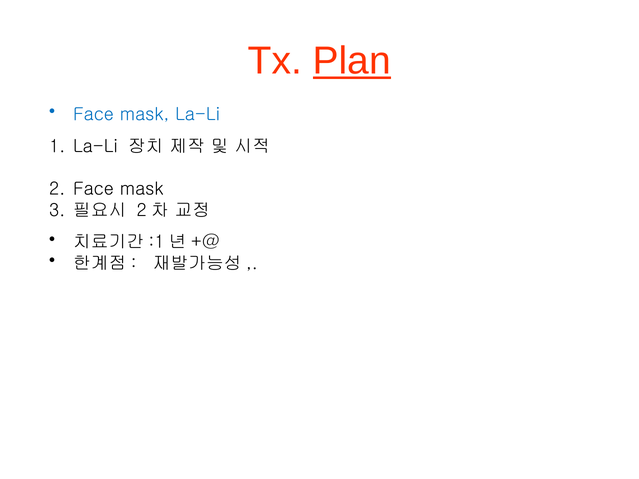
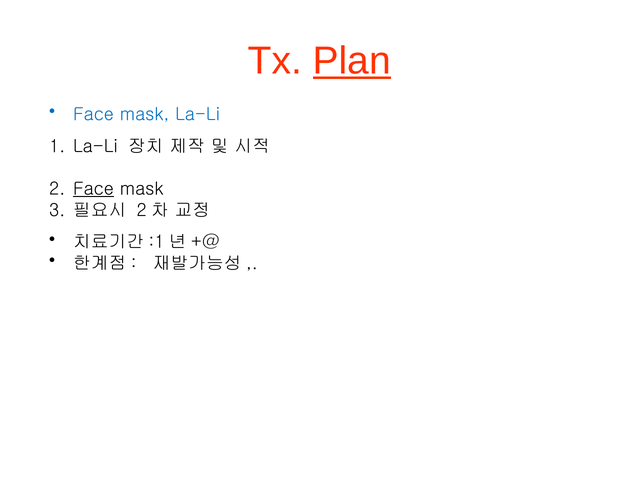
Face at (93, 189) underline: none -> present
